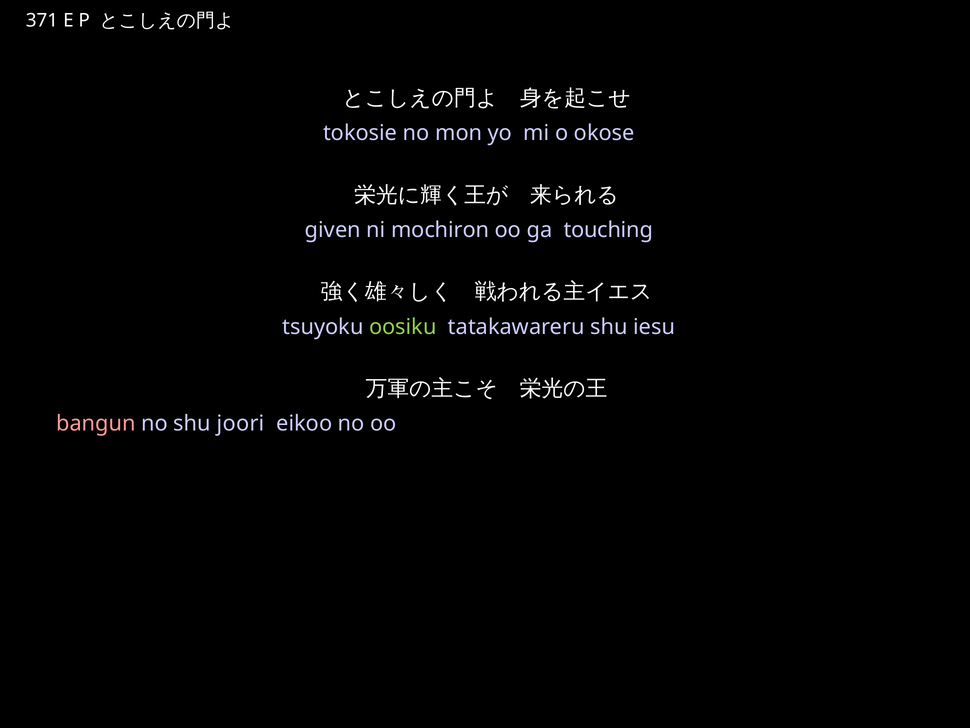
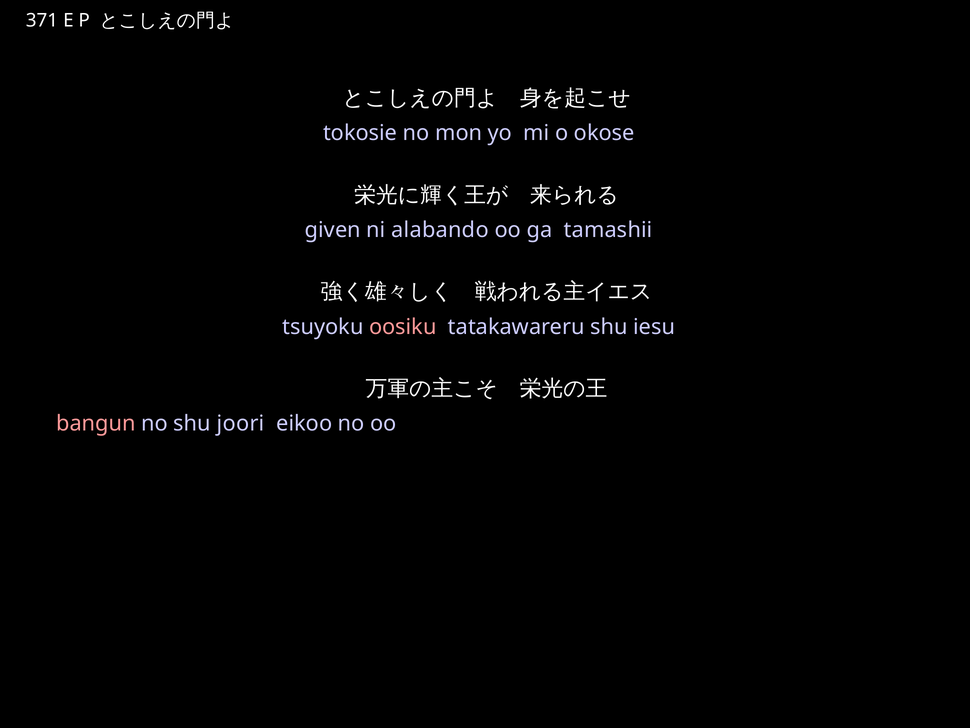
mochiron: mochiron -> alabando
touching: touching -> tamashii
oosiku colour: light green -> pink
